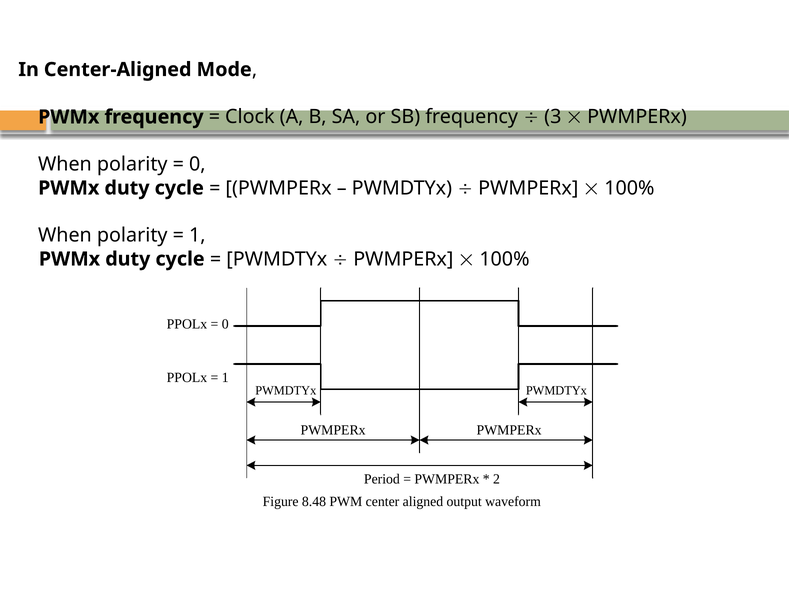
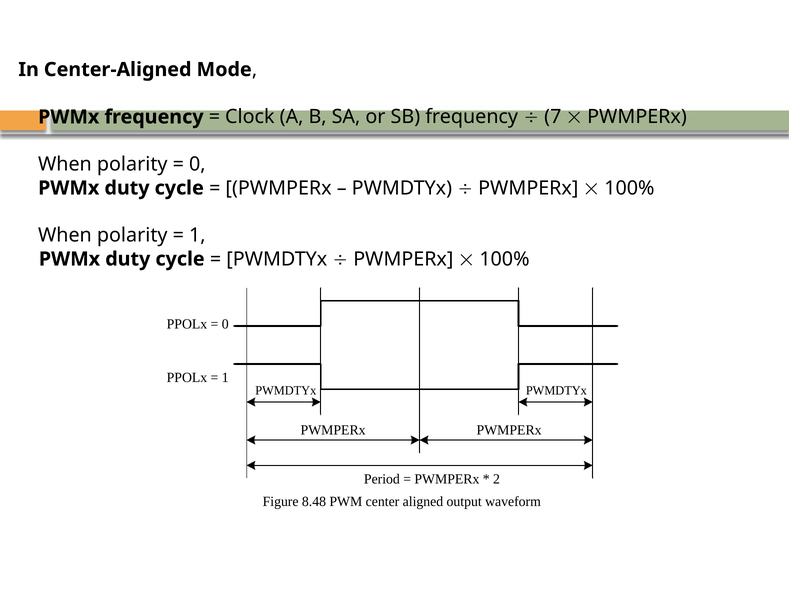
3: 3 -> 7
